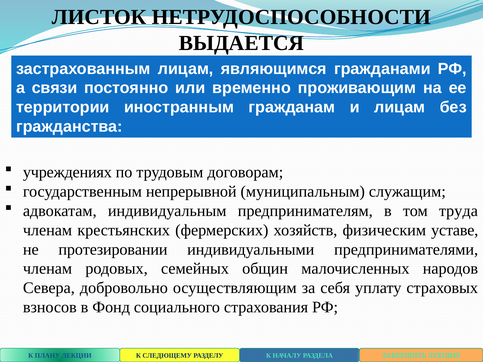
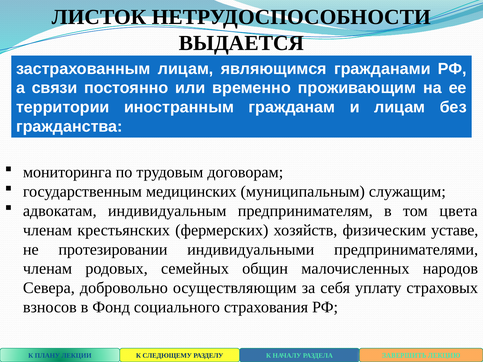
учреждениях: учреждениях -> мониторинга
непрерывной: непрерывной -> медицинских
труда: труда -> цвета
